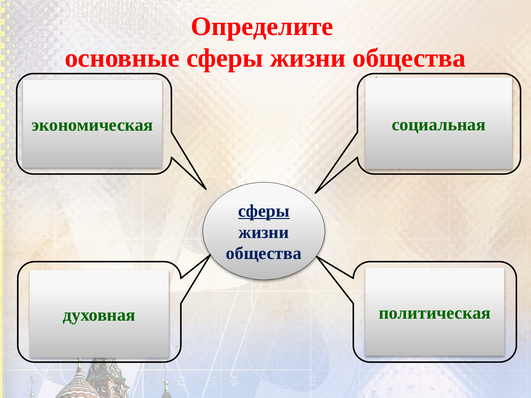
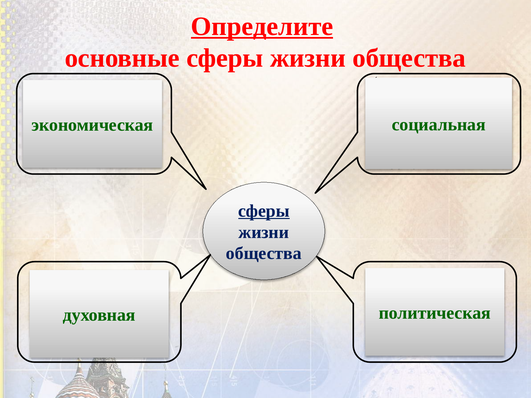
Определите underline: none -> present
